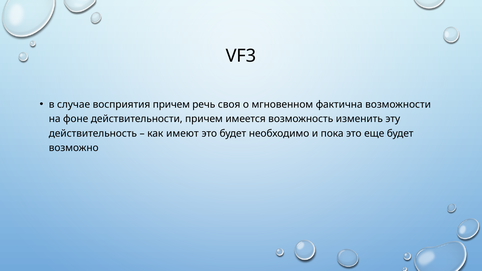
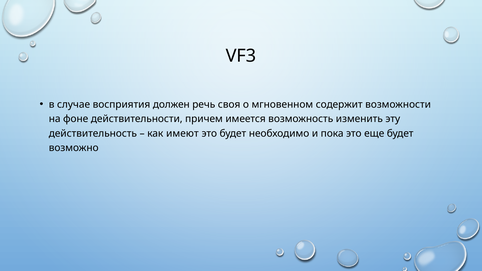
восприятия причем: причем -> должен
фактична: фактична -> содержит
